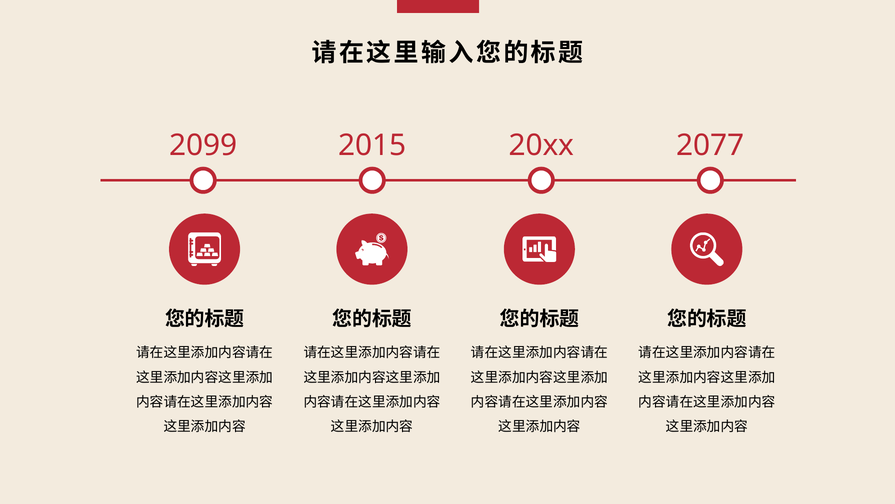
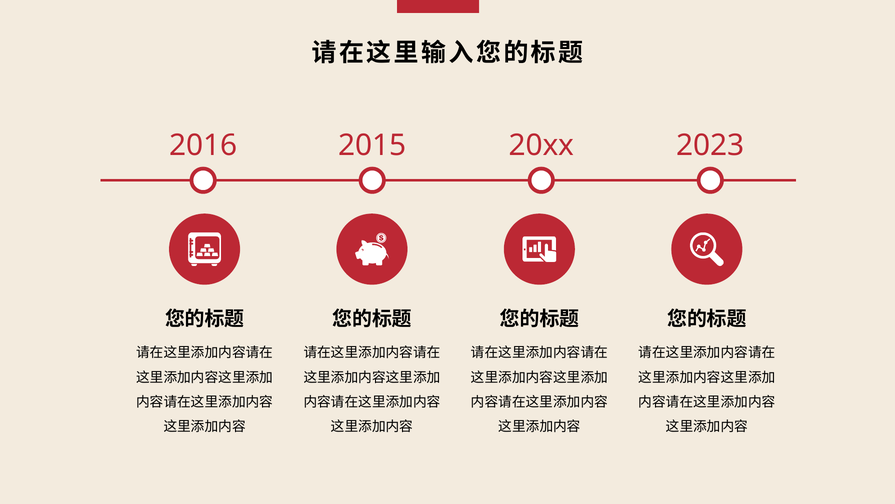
2099: 2099 -> 2016
2077: 2077 -> 2023
